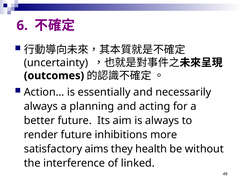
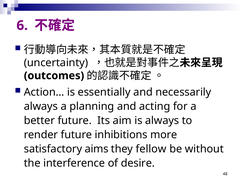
health: health -> fellow
linked: linked -> desire
